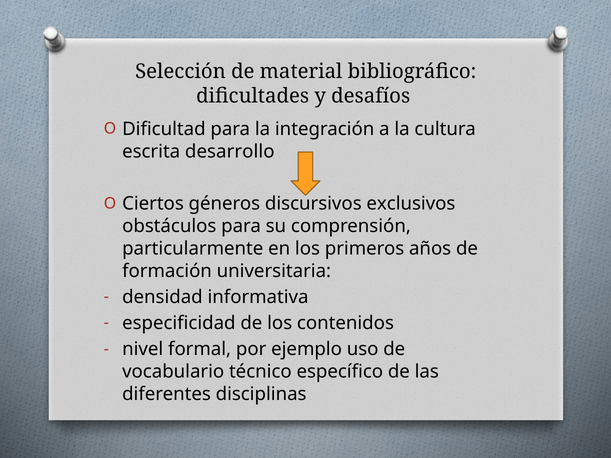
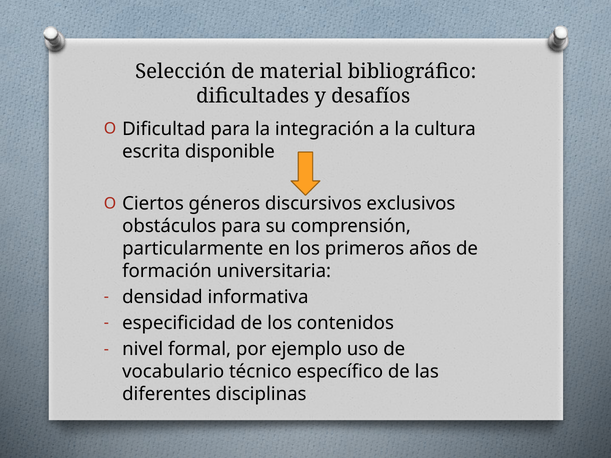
desarrollo: desarrollo -> disponible
